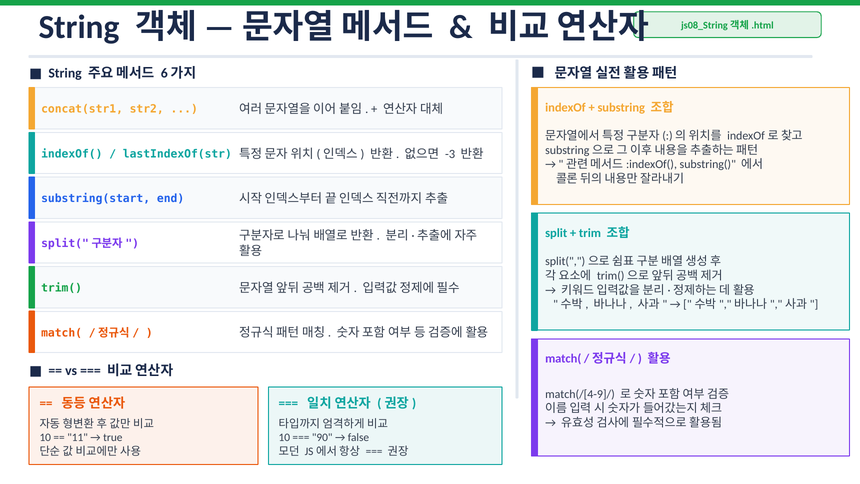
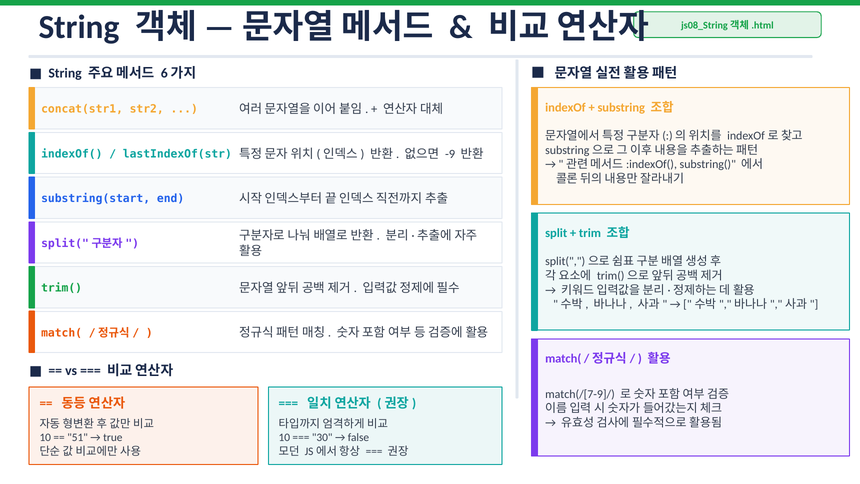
-3: -3 -> -9
match(/[4-9]/: match(/[4-9]/ -> match(/[7-9]/
11: 11 -> 51
90: 90 -> 30
